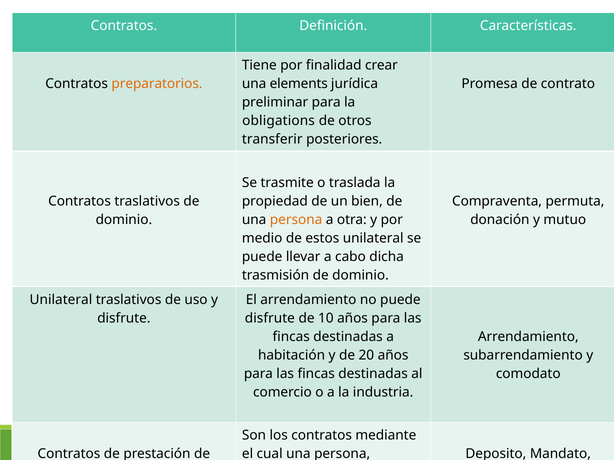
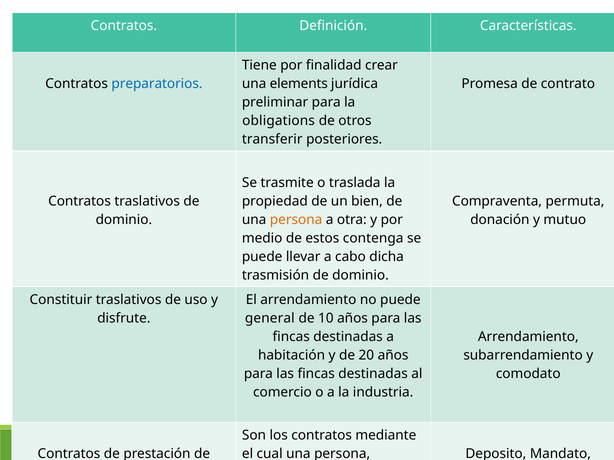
preparatorios colour: orange -> blue
estos unilateral: unilateral -> contenga
Unilateral at (61, 300): Unilateral -> Constituir
disfrute at (270, 319): disfrute -> general
